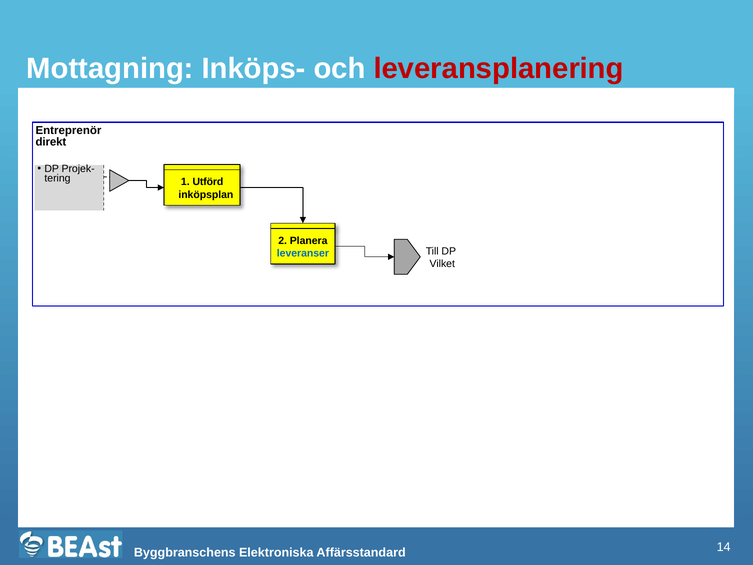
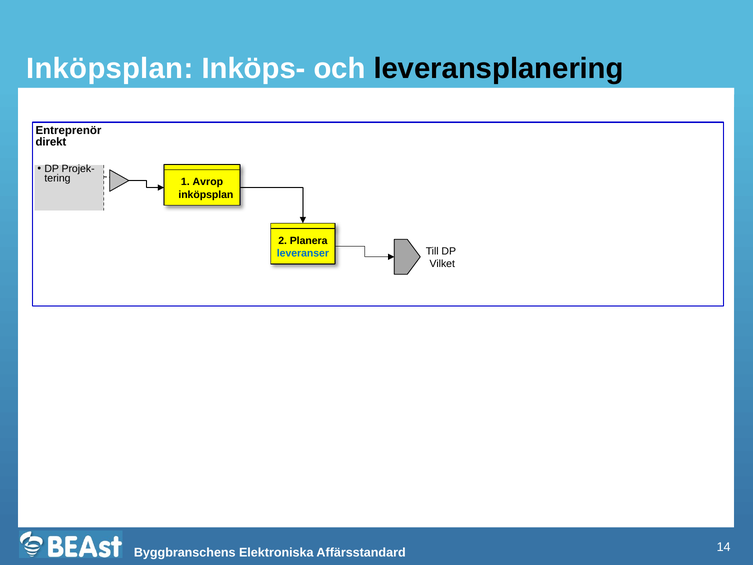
Mottagning at (110, 69): Mottagning -> Inköpsplan
leveransplanering colour: red -> black
Utförd: Utförd -> Avrop
